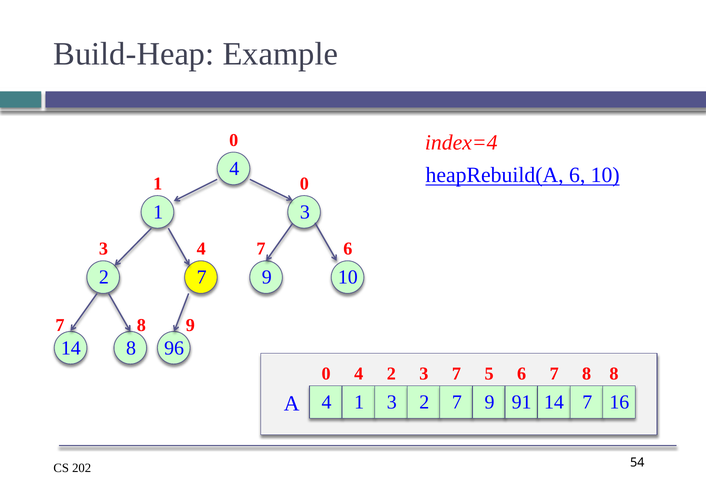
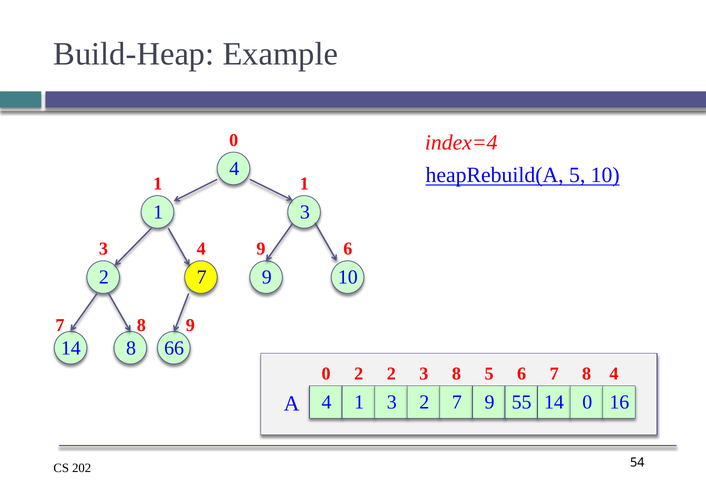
heapRebuild(A 6: 6 -> 5
1 0: 0 -> 1
4 7: 7 -> 9
96: 96 -> 66
4 at (359, 374): 4 -> 2
3 7: 7 -> 8
8 8: 8 -> 4
91: 91 -> 55
14 7: 7 -> 0
